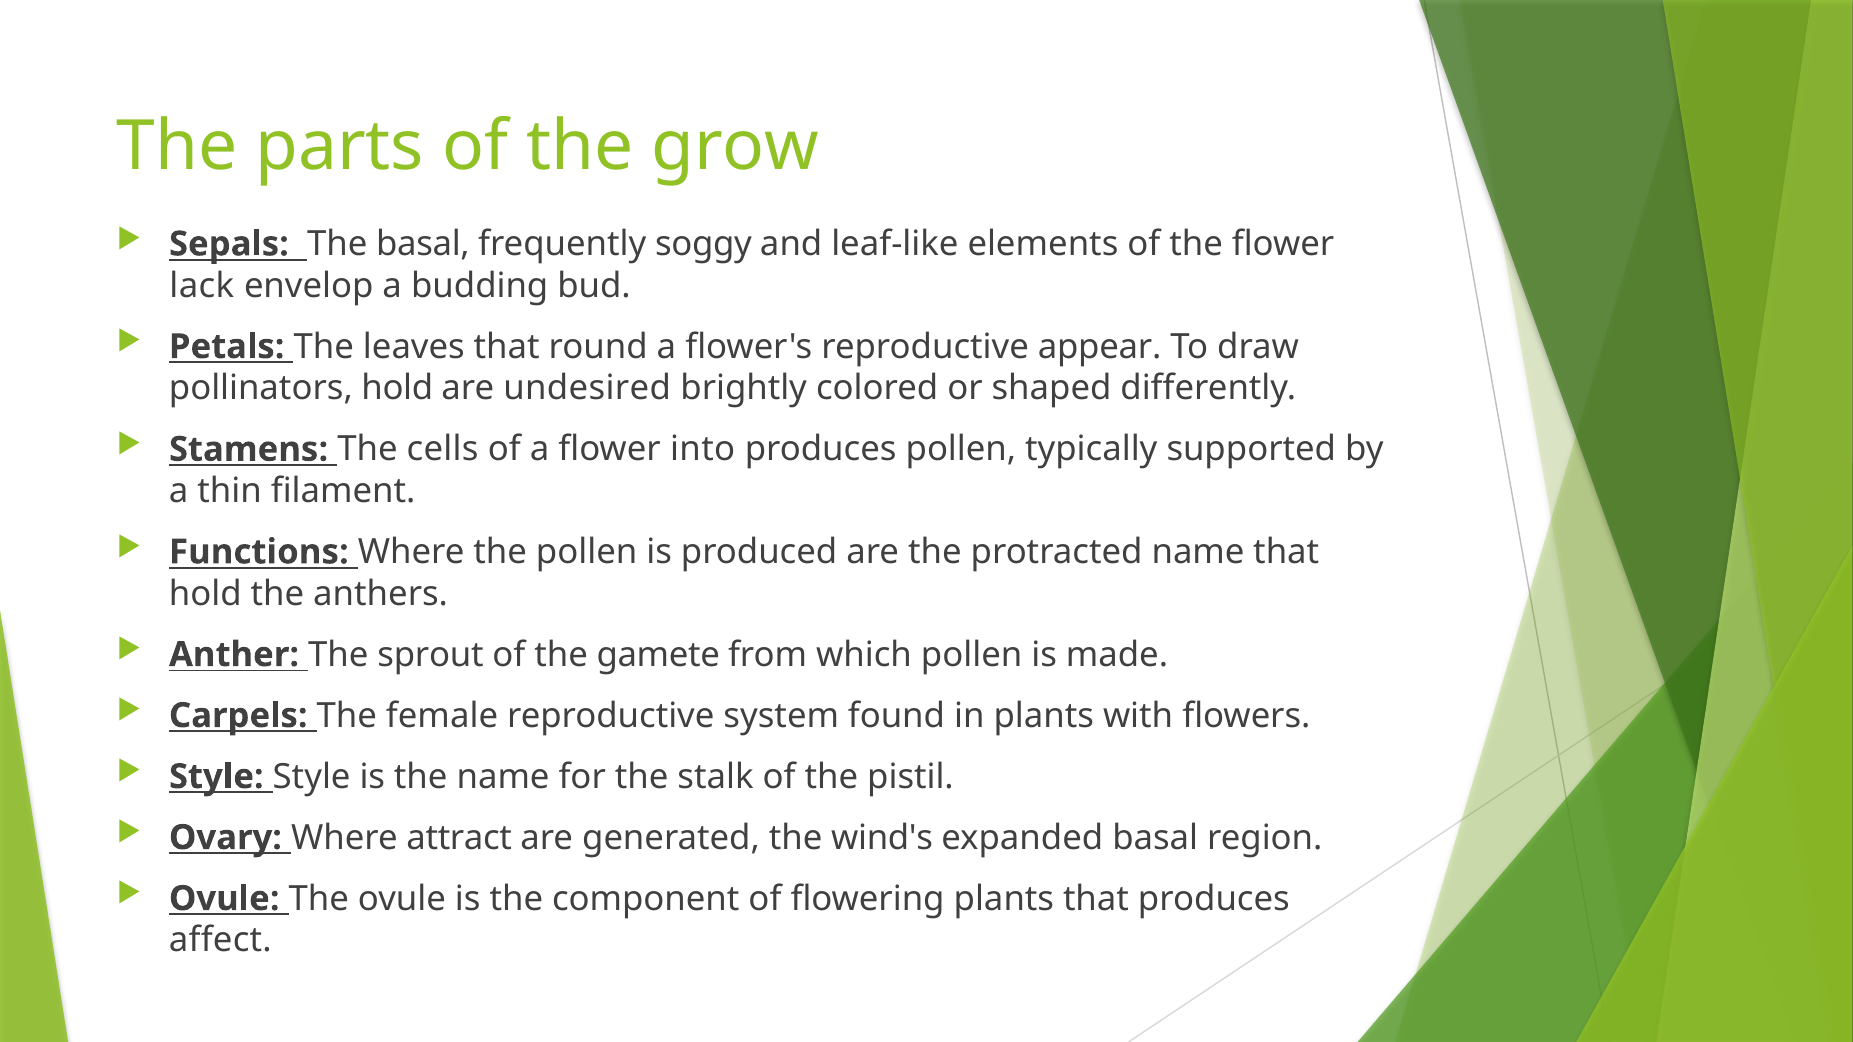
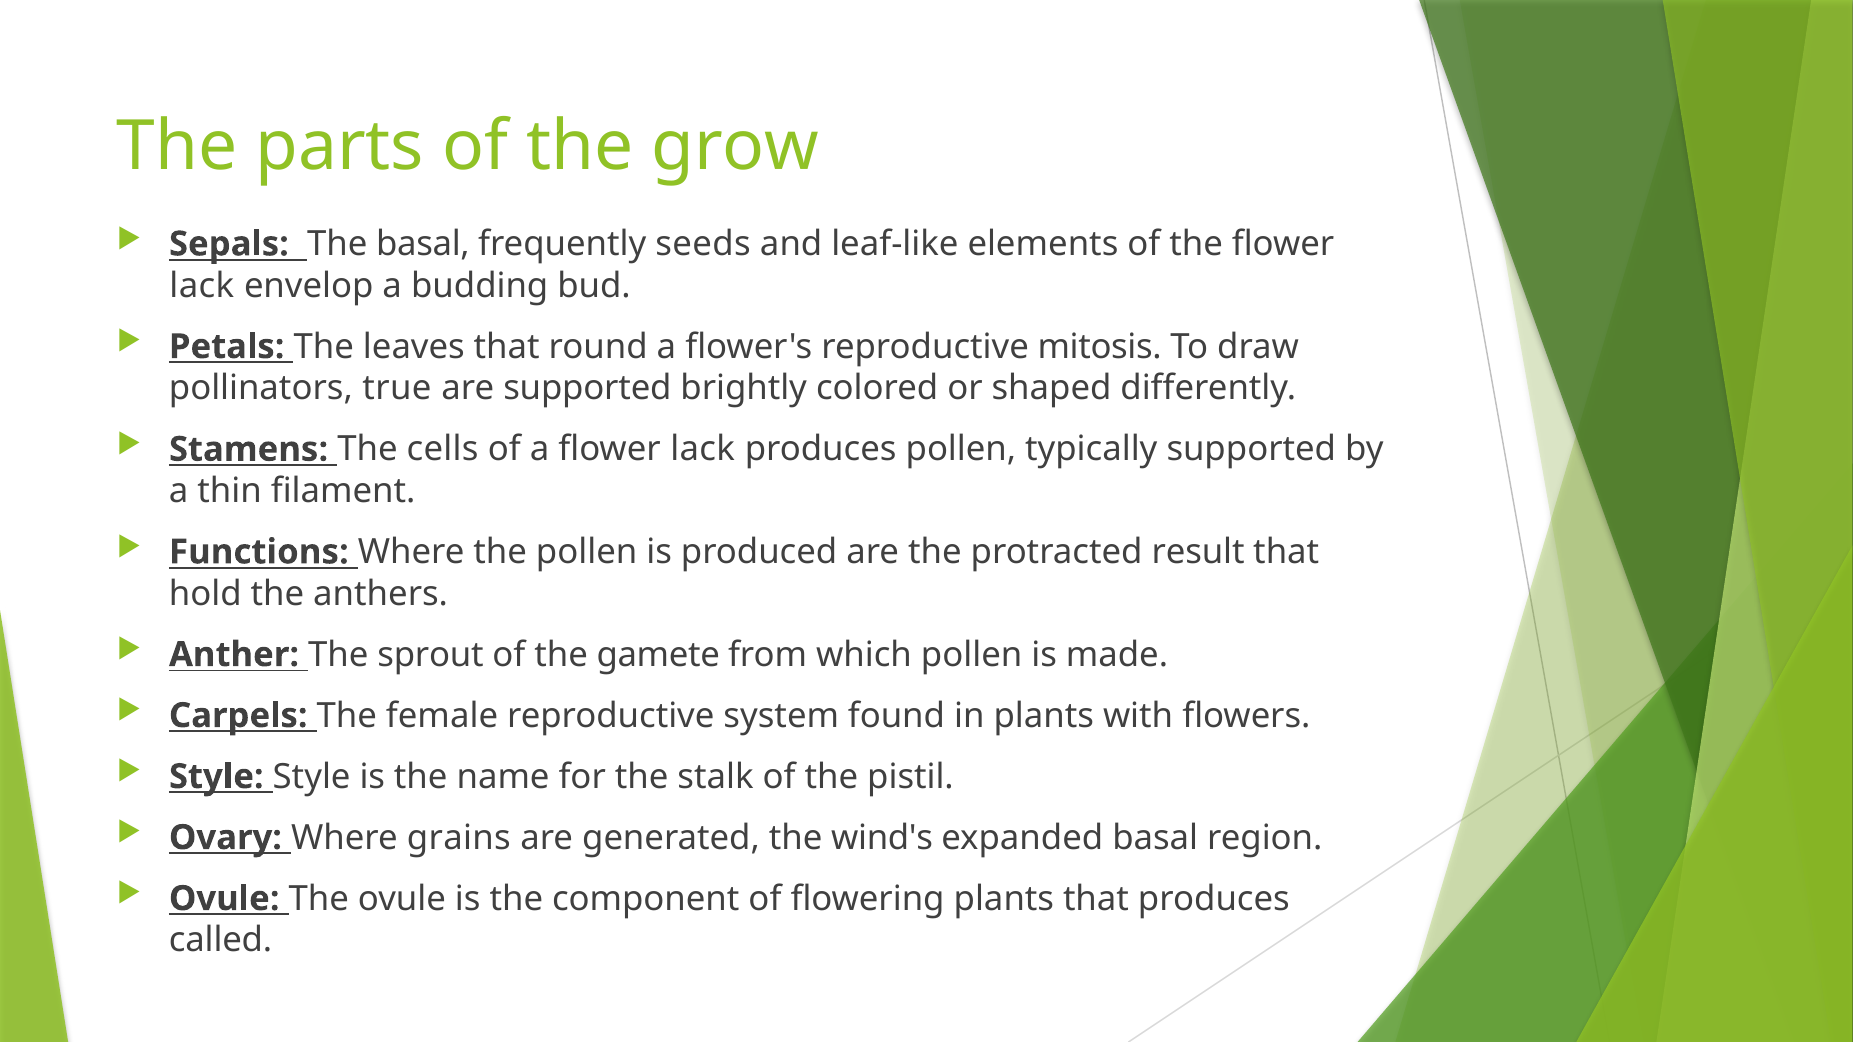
soggy: soggy -> seeds
appear: appear -> mitosis
pollinators hold: hold -> true
are undesired: undesired -> supported
a flower into: into -> lack
protracted name: name -> result
attract: attract -> grains
affect: affect -> called
